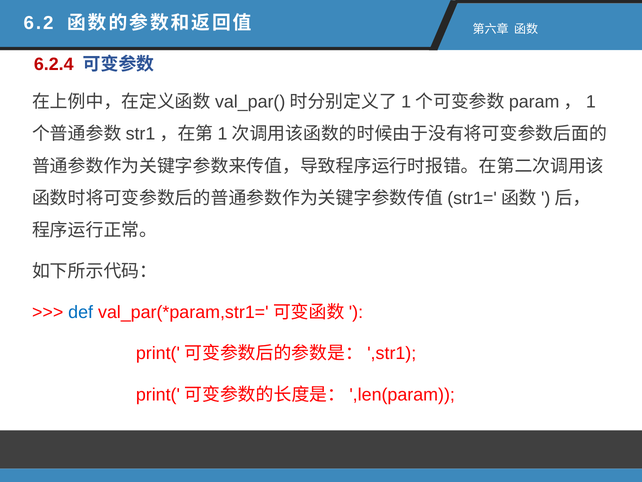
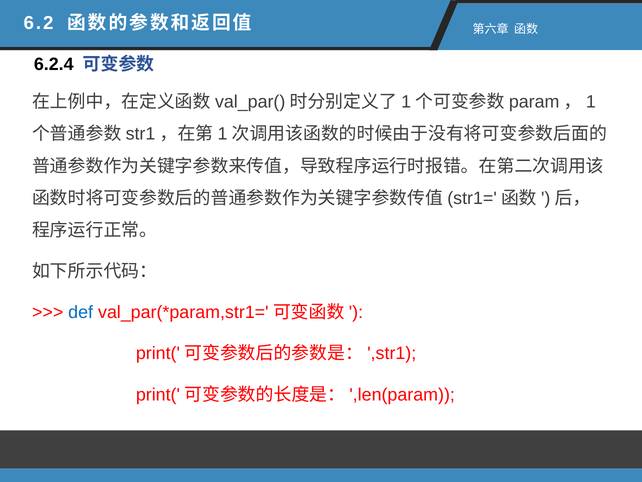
6.2.4 colour: red -> black
